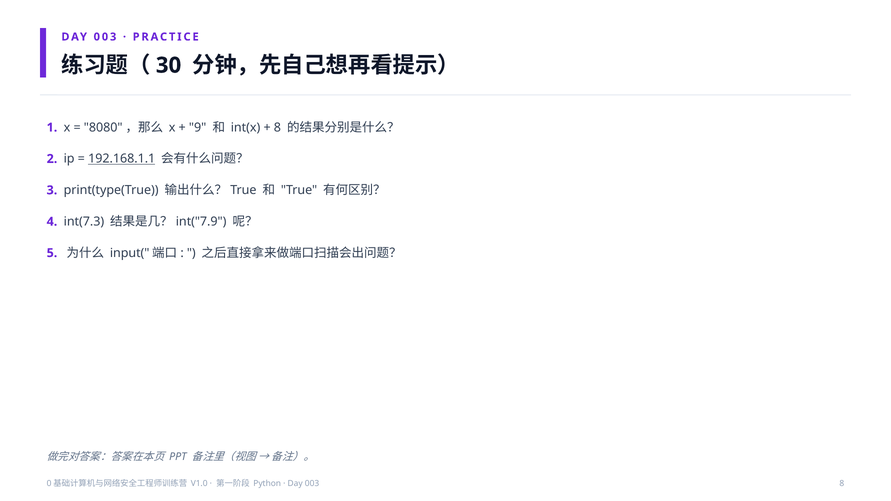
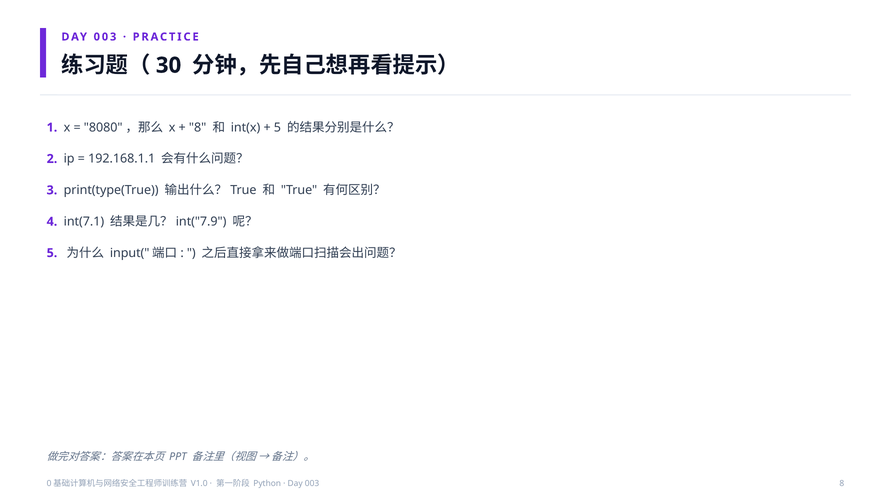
9 at (198, 127): 9 -> 8
8 at (277, 127): 8 -> 5
192.168.1.1 underline: present -> none
int(7.3: int(7.3 -> int(7.1
